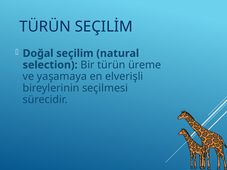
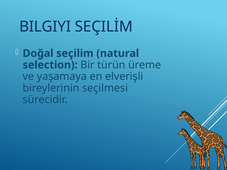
TÜRÜN at (45, 27): TÜRÜN -> BILGIYI
